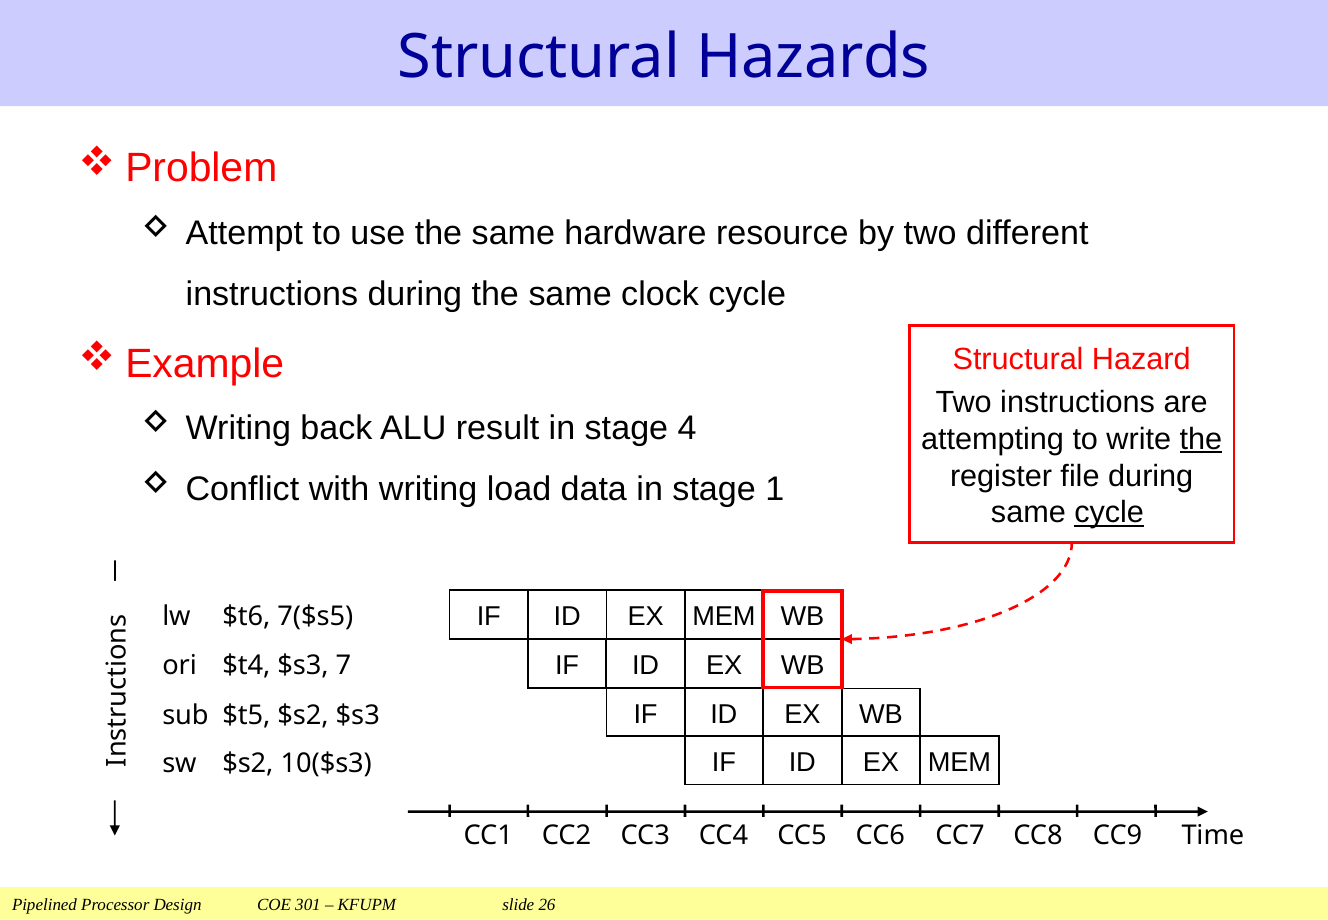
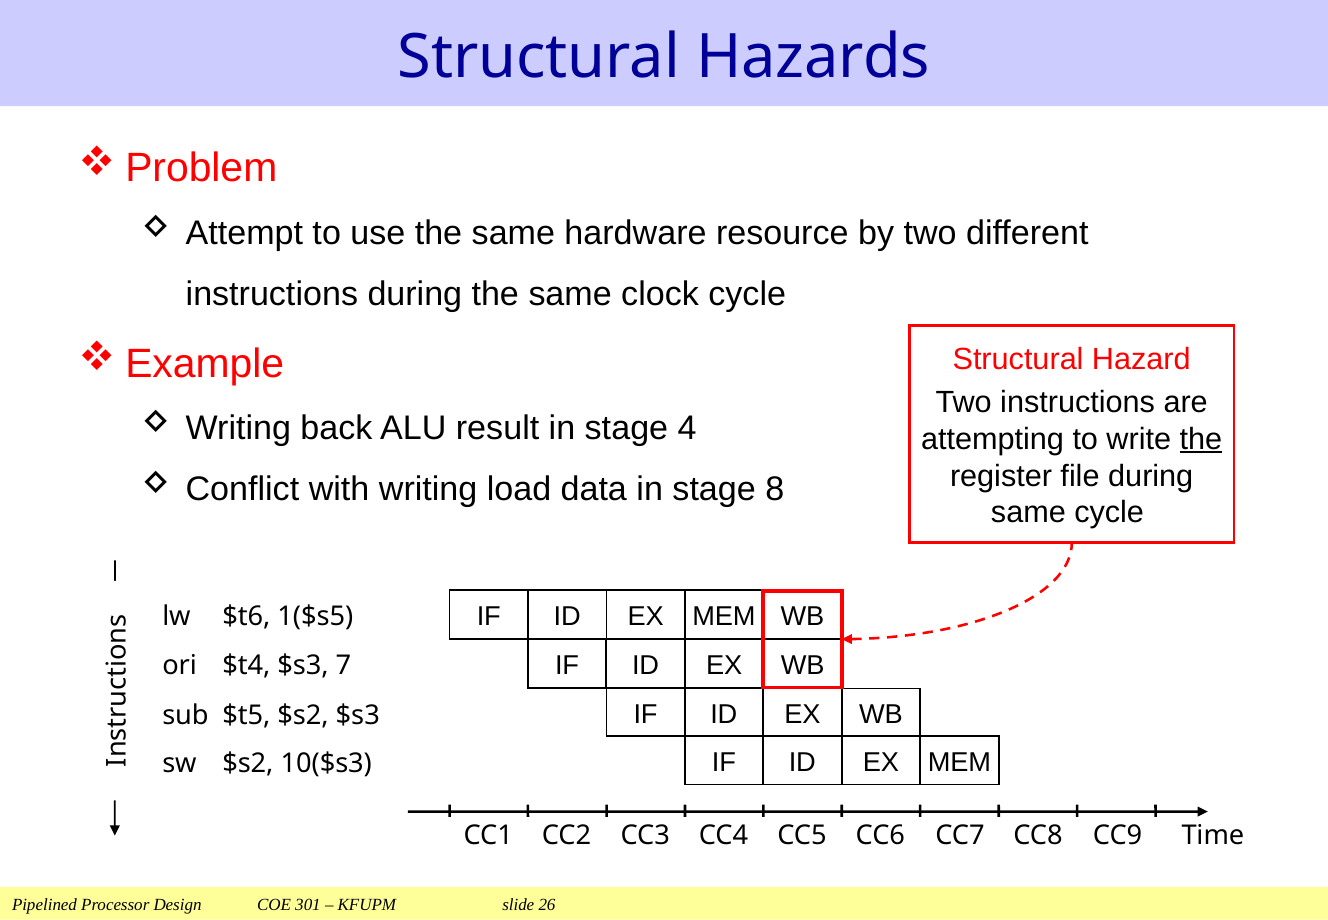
1: 1 -> 8
cycle at (1109, 512) underline: present -> none
7($s5: 7($s5 -> 1($s5
